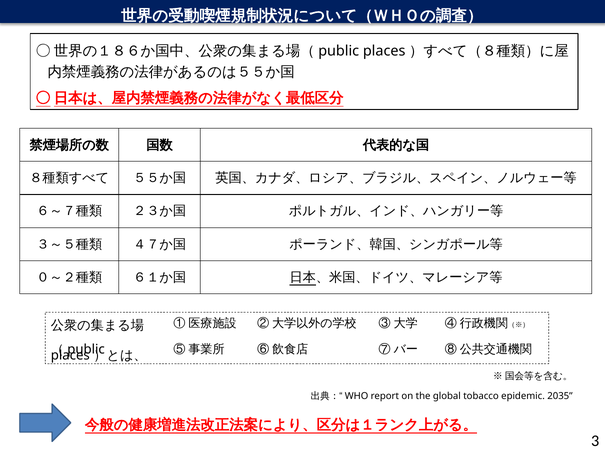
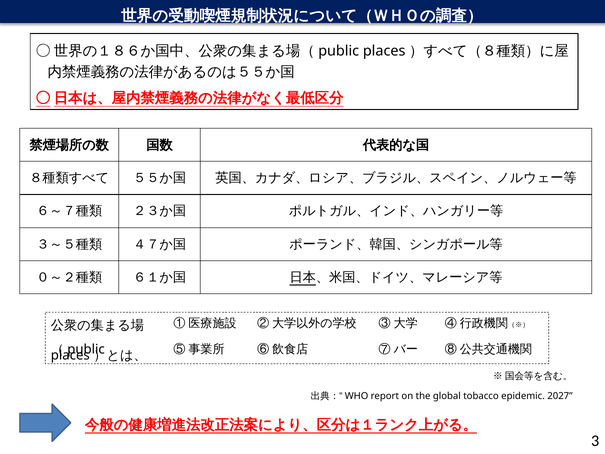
2035: 2035 -> 2027
